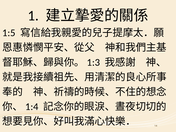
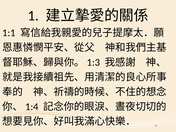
1:5: 1:5 -> 1:1
